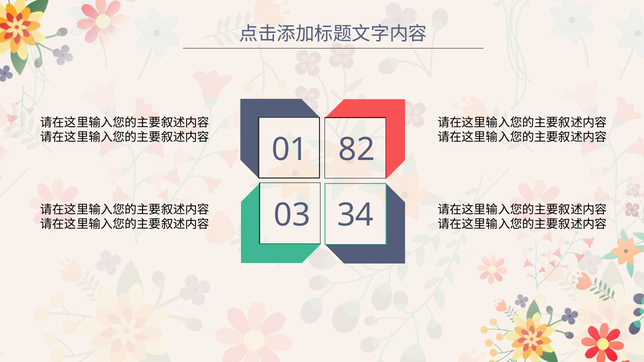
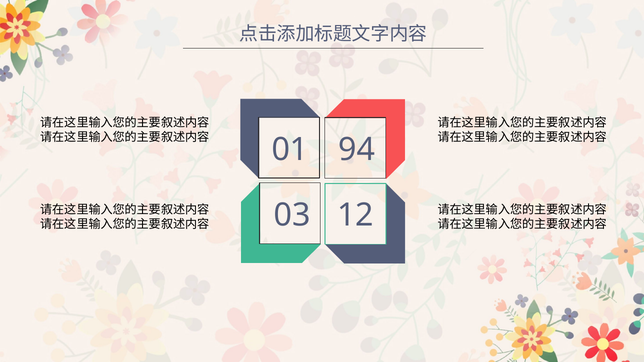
82: 82 -> 94
34: 34 -> 12
